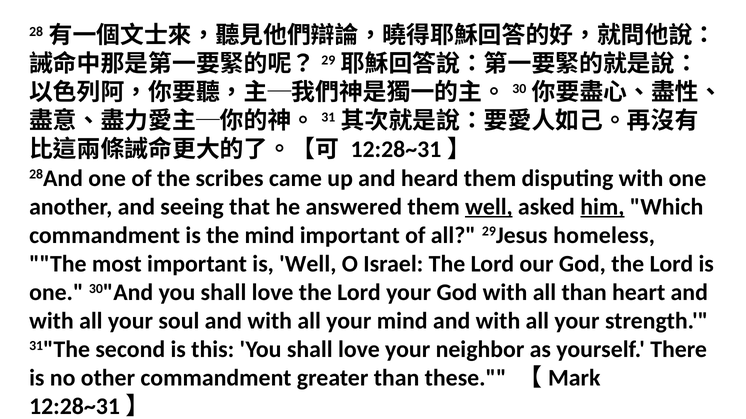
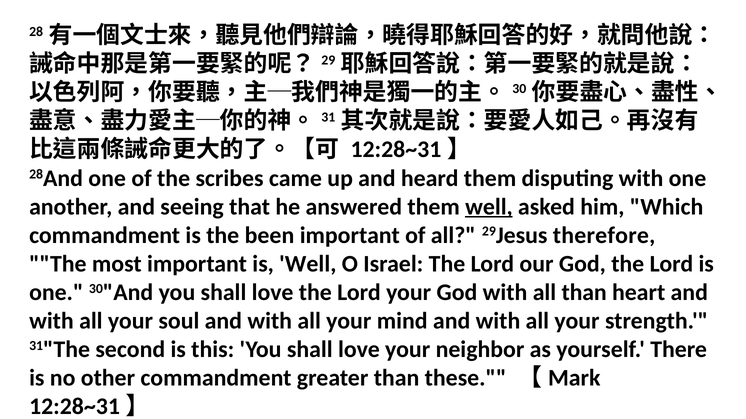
him underline: present -> none
the mind: mind -> been
homeless: homeless -> therefore
